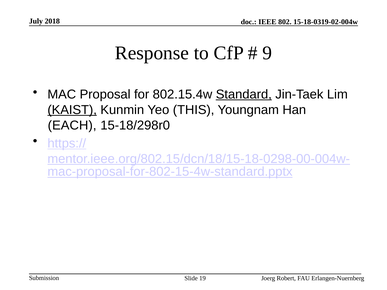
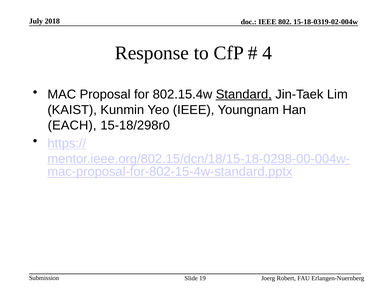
9: 9 -> 4
KAIST underline: present -> none
Yeo THIS: THIS -> IEEE
